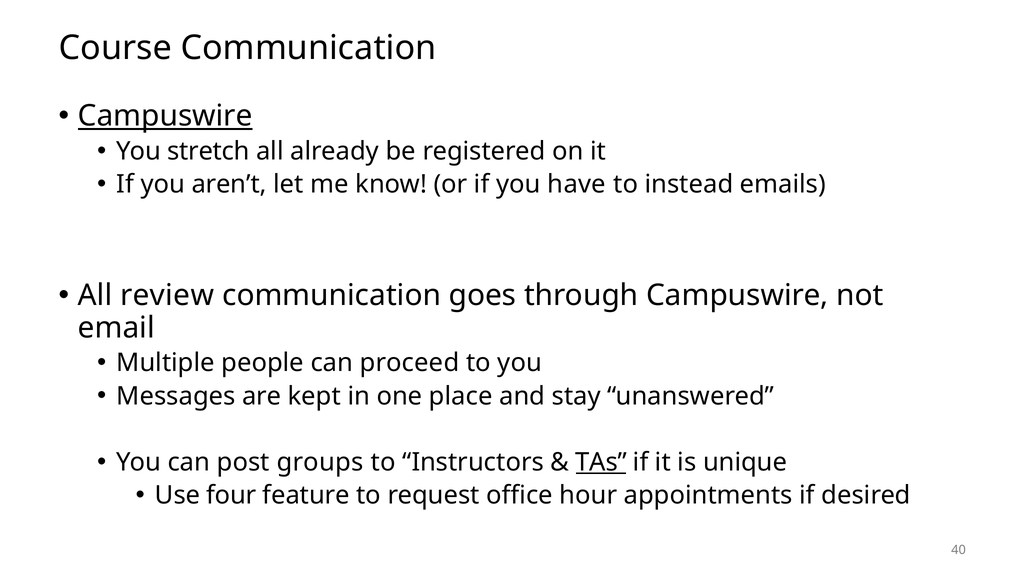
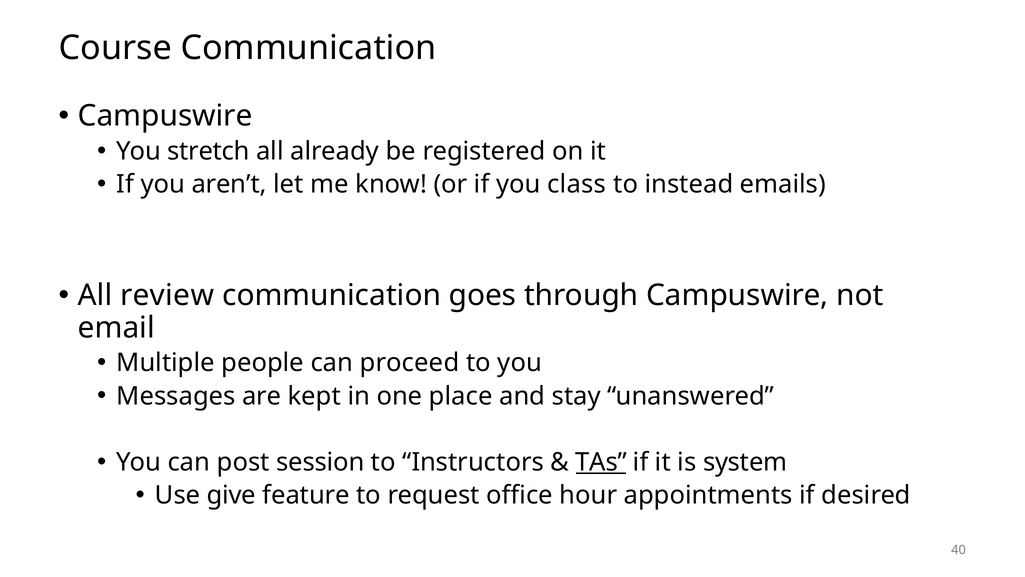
Campuswire at (165, 116) underline: present -> none
have: have -> class
groups: groups -> session
unique: unique -> system
four: four -> give
